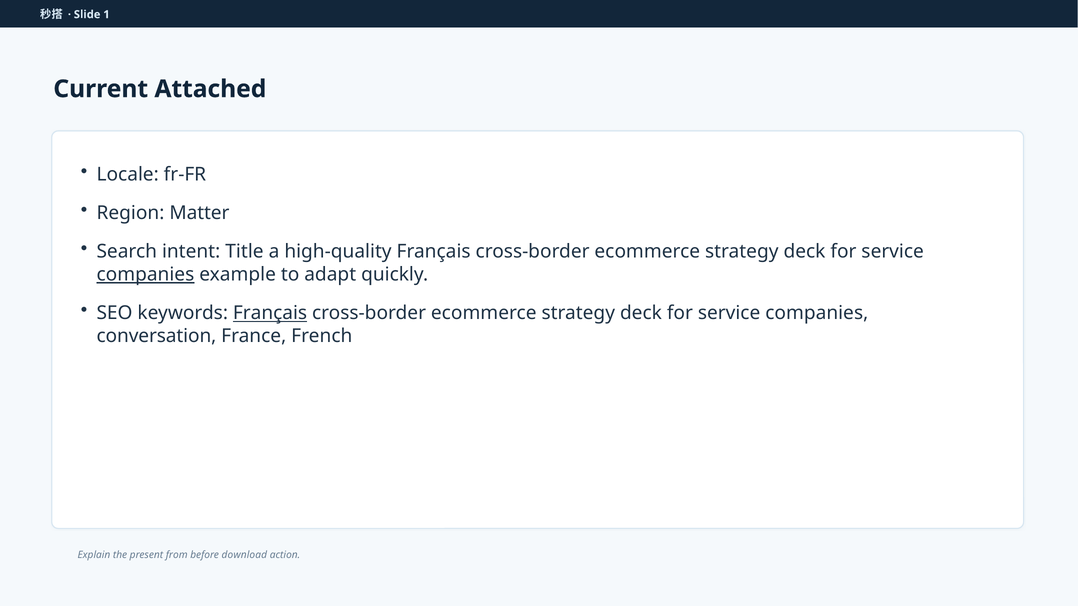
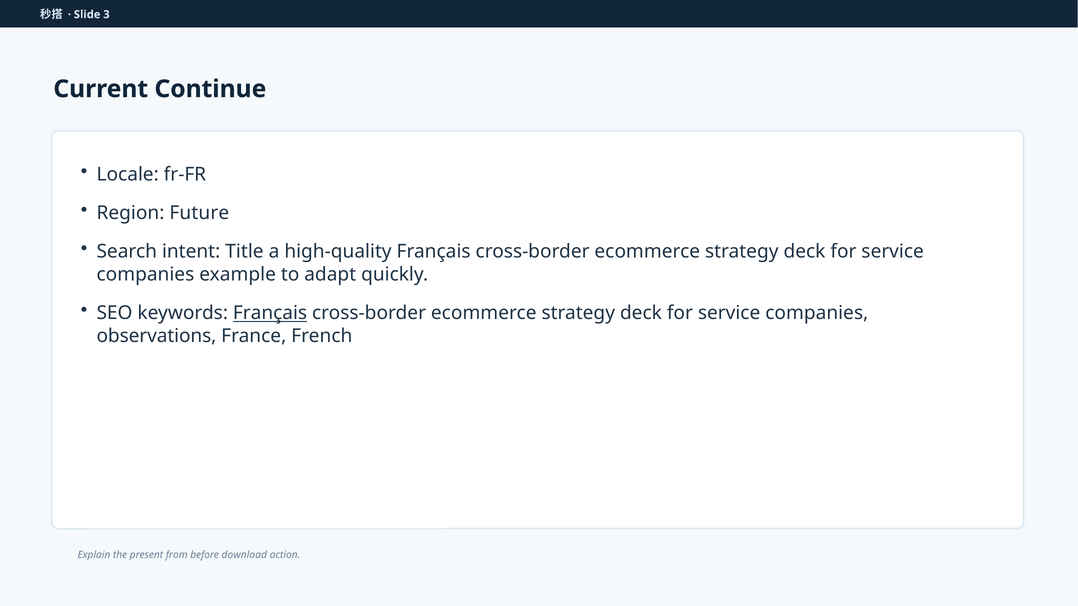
1: 1 -> 3
Attached: Attached -> Continue
Matter: Matter -> Future
companies at (145, 275) underline: present -> none
conversation: conversation -> observations
